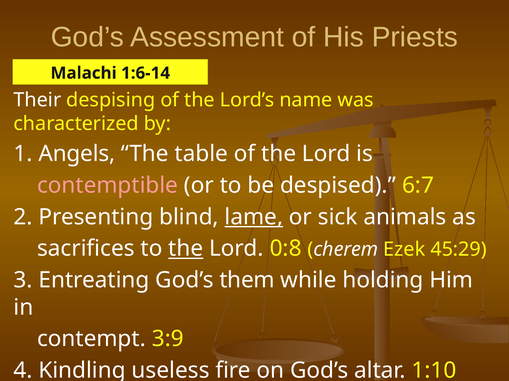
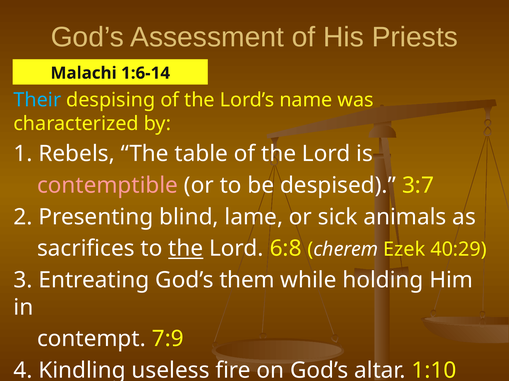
Their colour: white -> light blue
Angels: Angels -> Rebels
6:7: 6:7 -> 3:7
lame underline: present -> none
0:8: 0:8 -> 6:8
45:29: 45:29 -> 40:29
3:9: 3:9 -> 7:9
